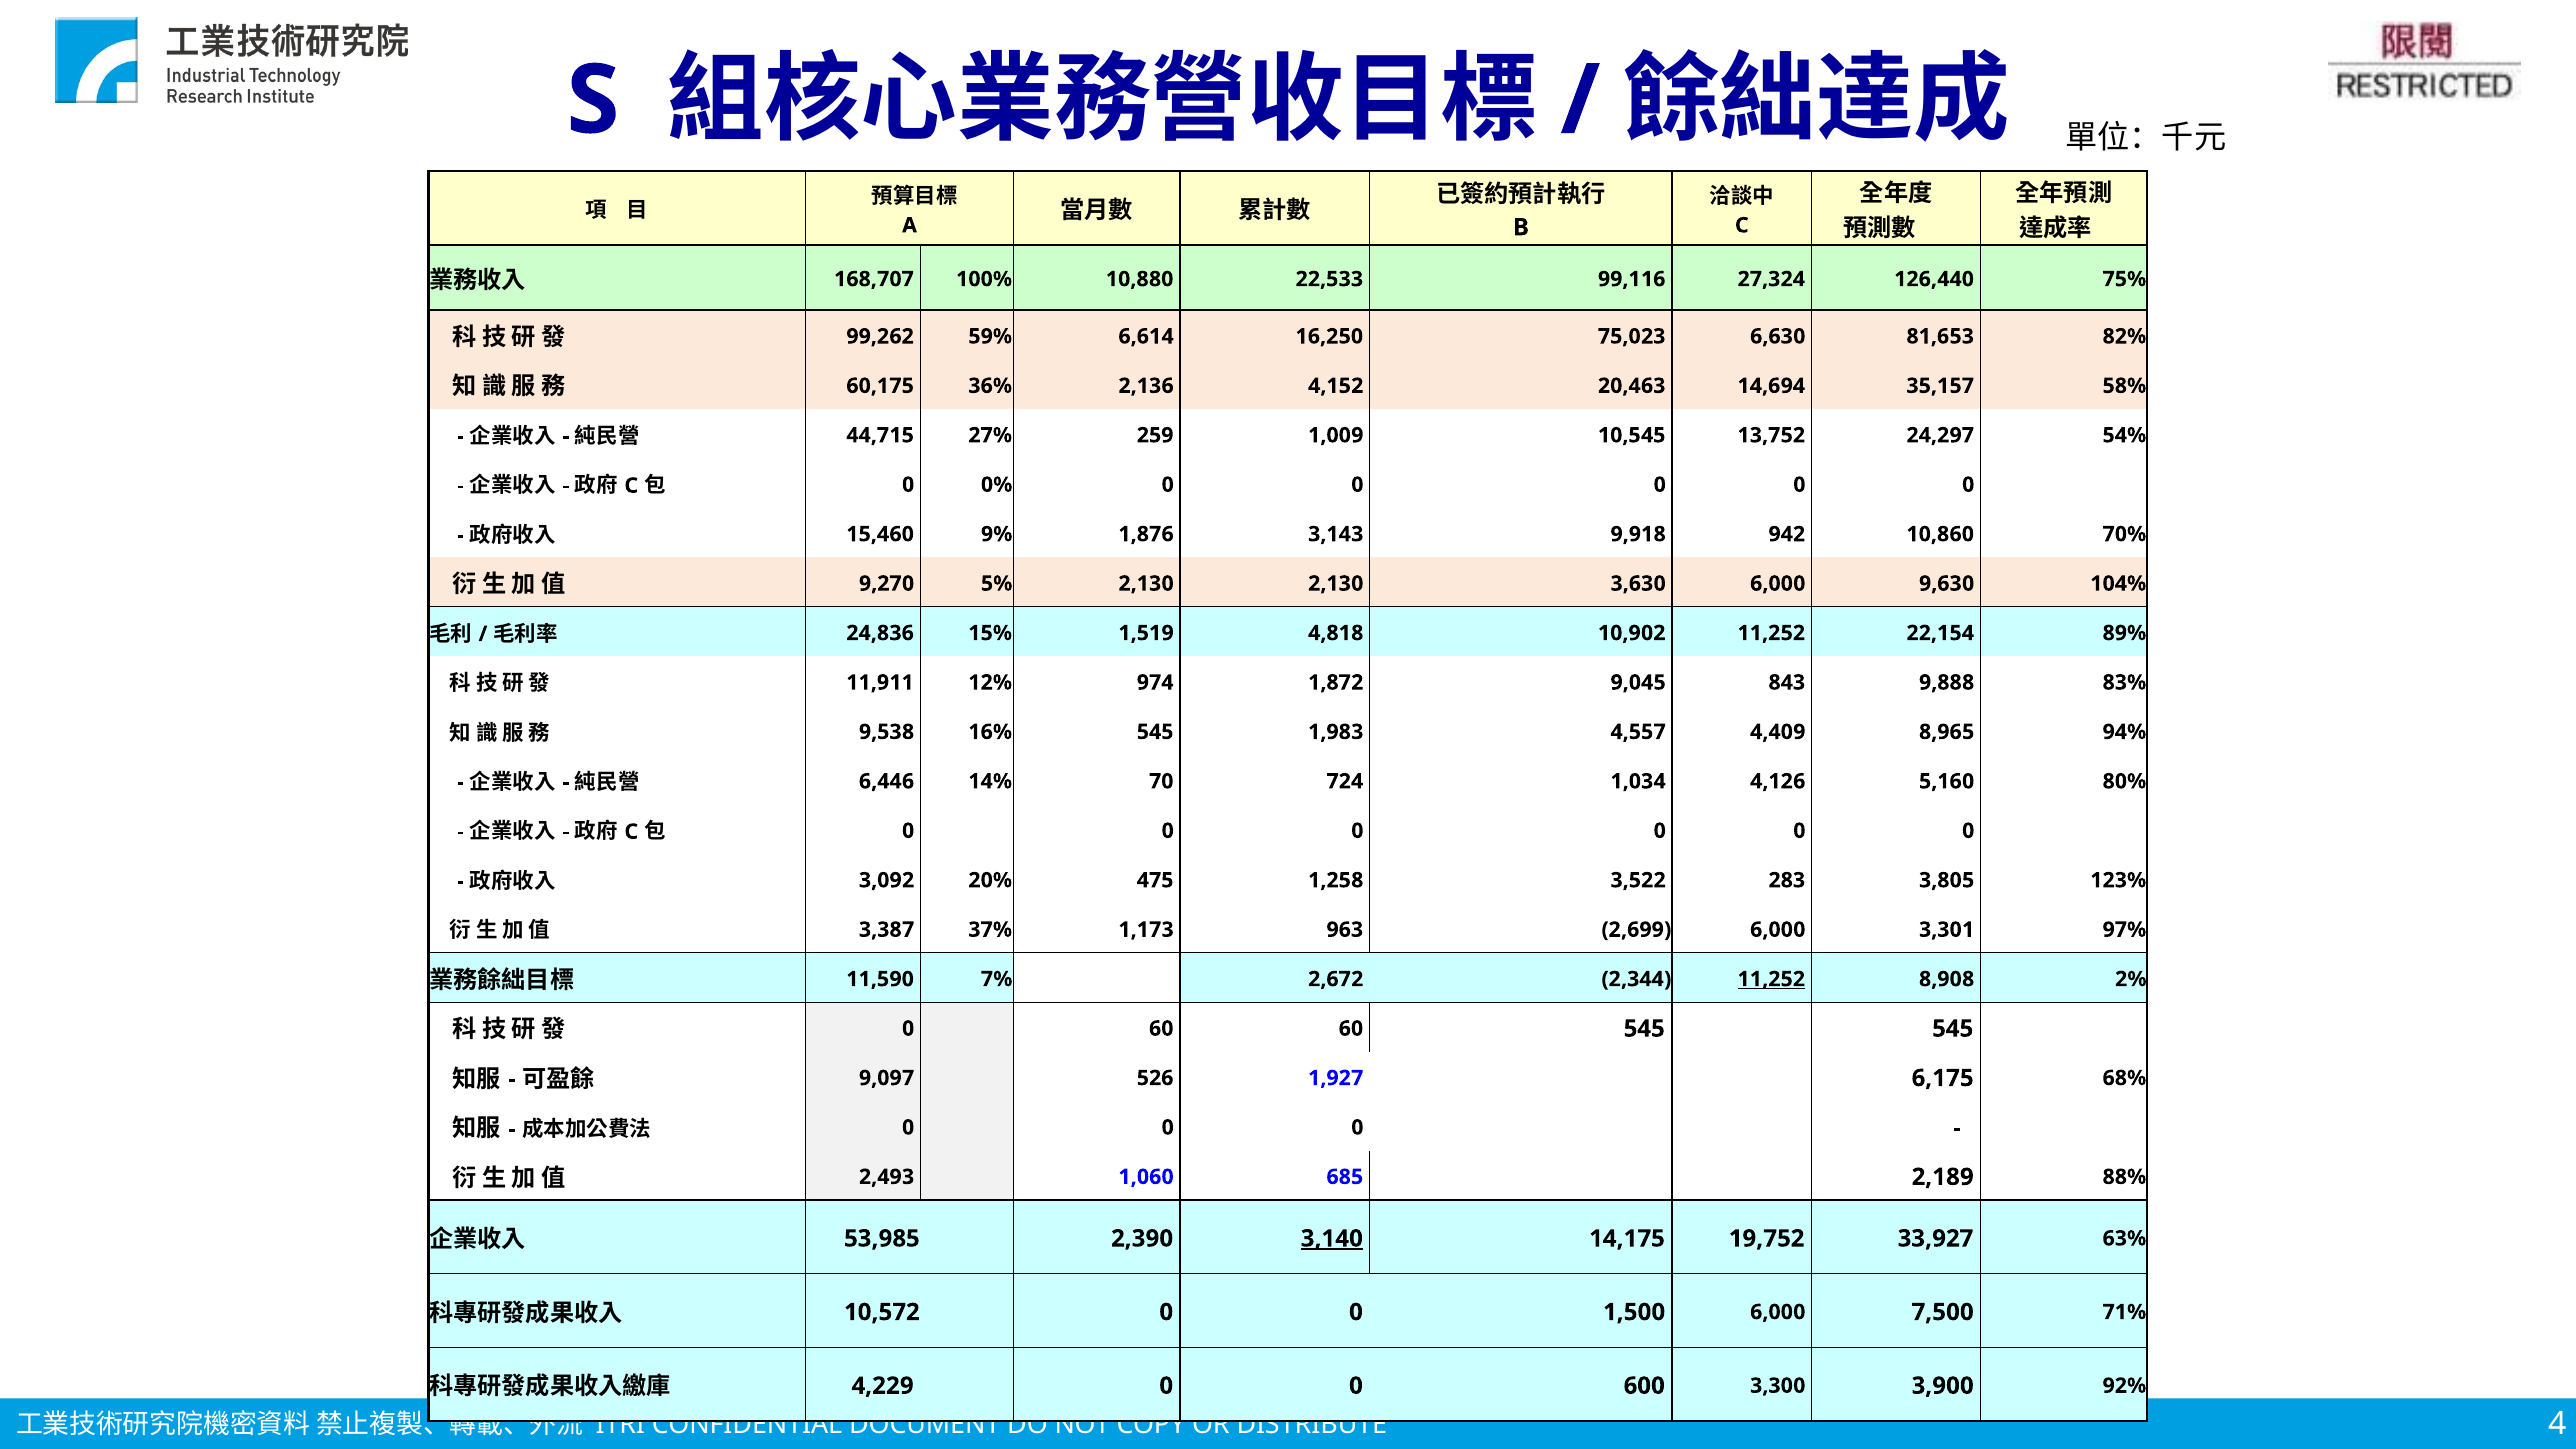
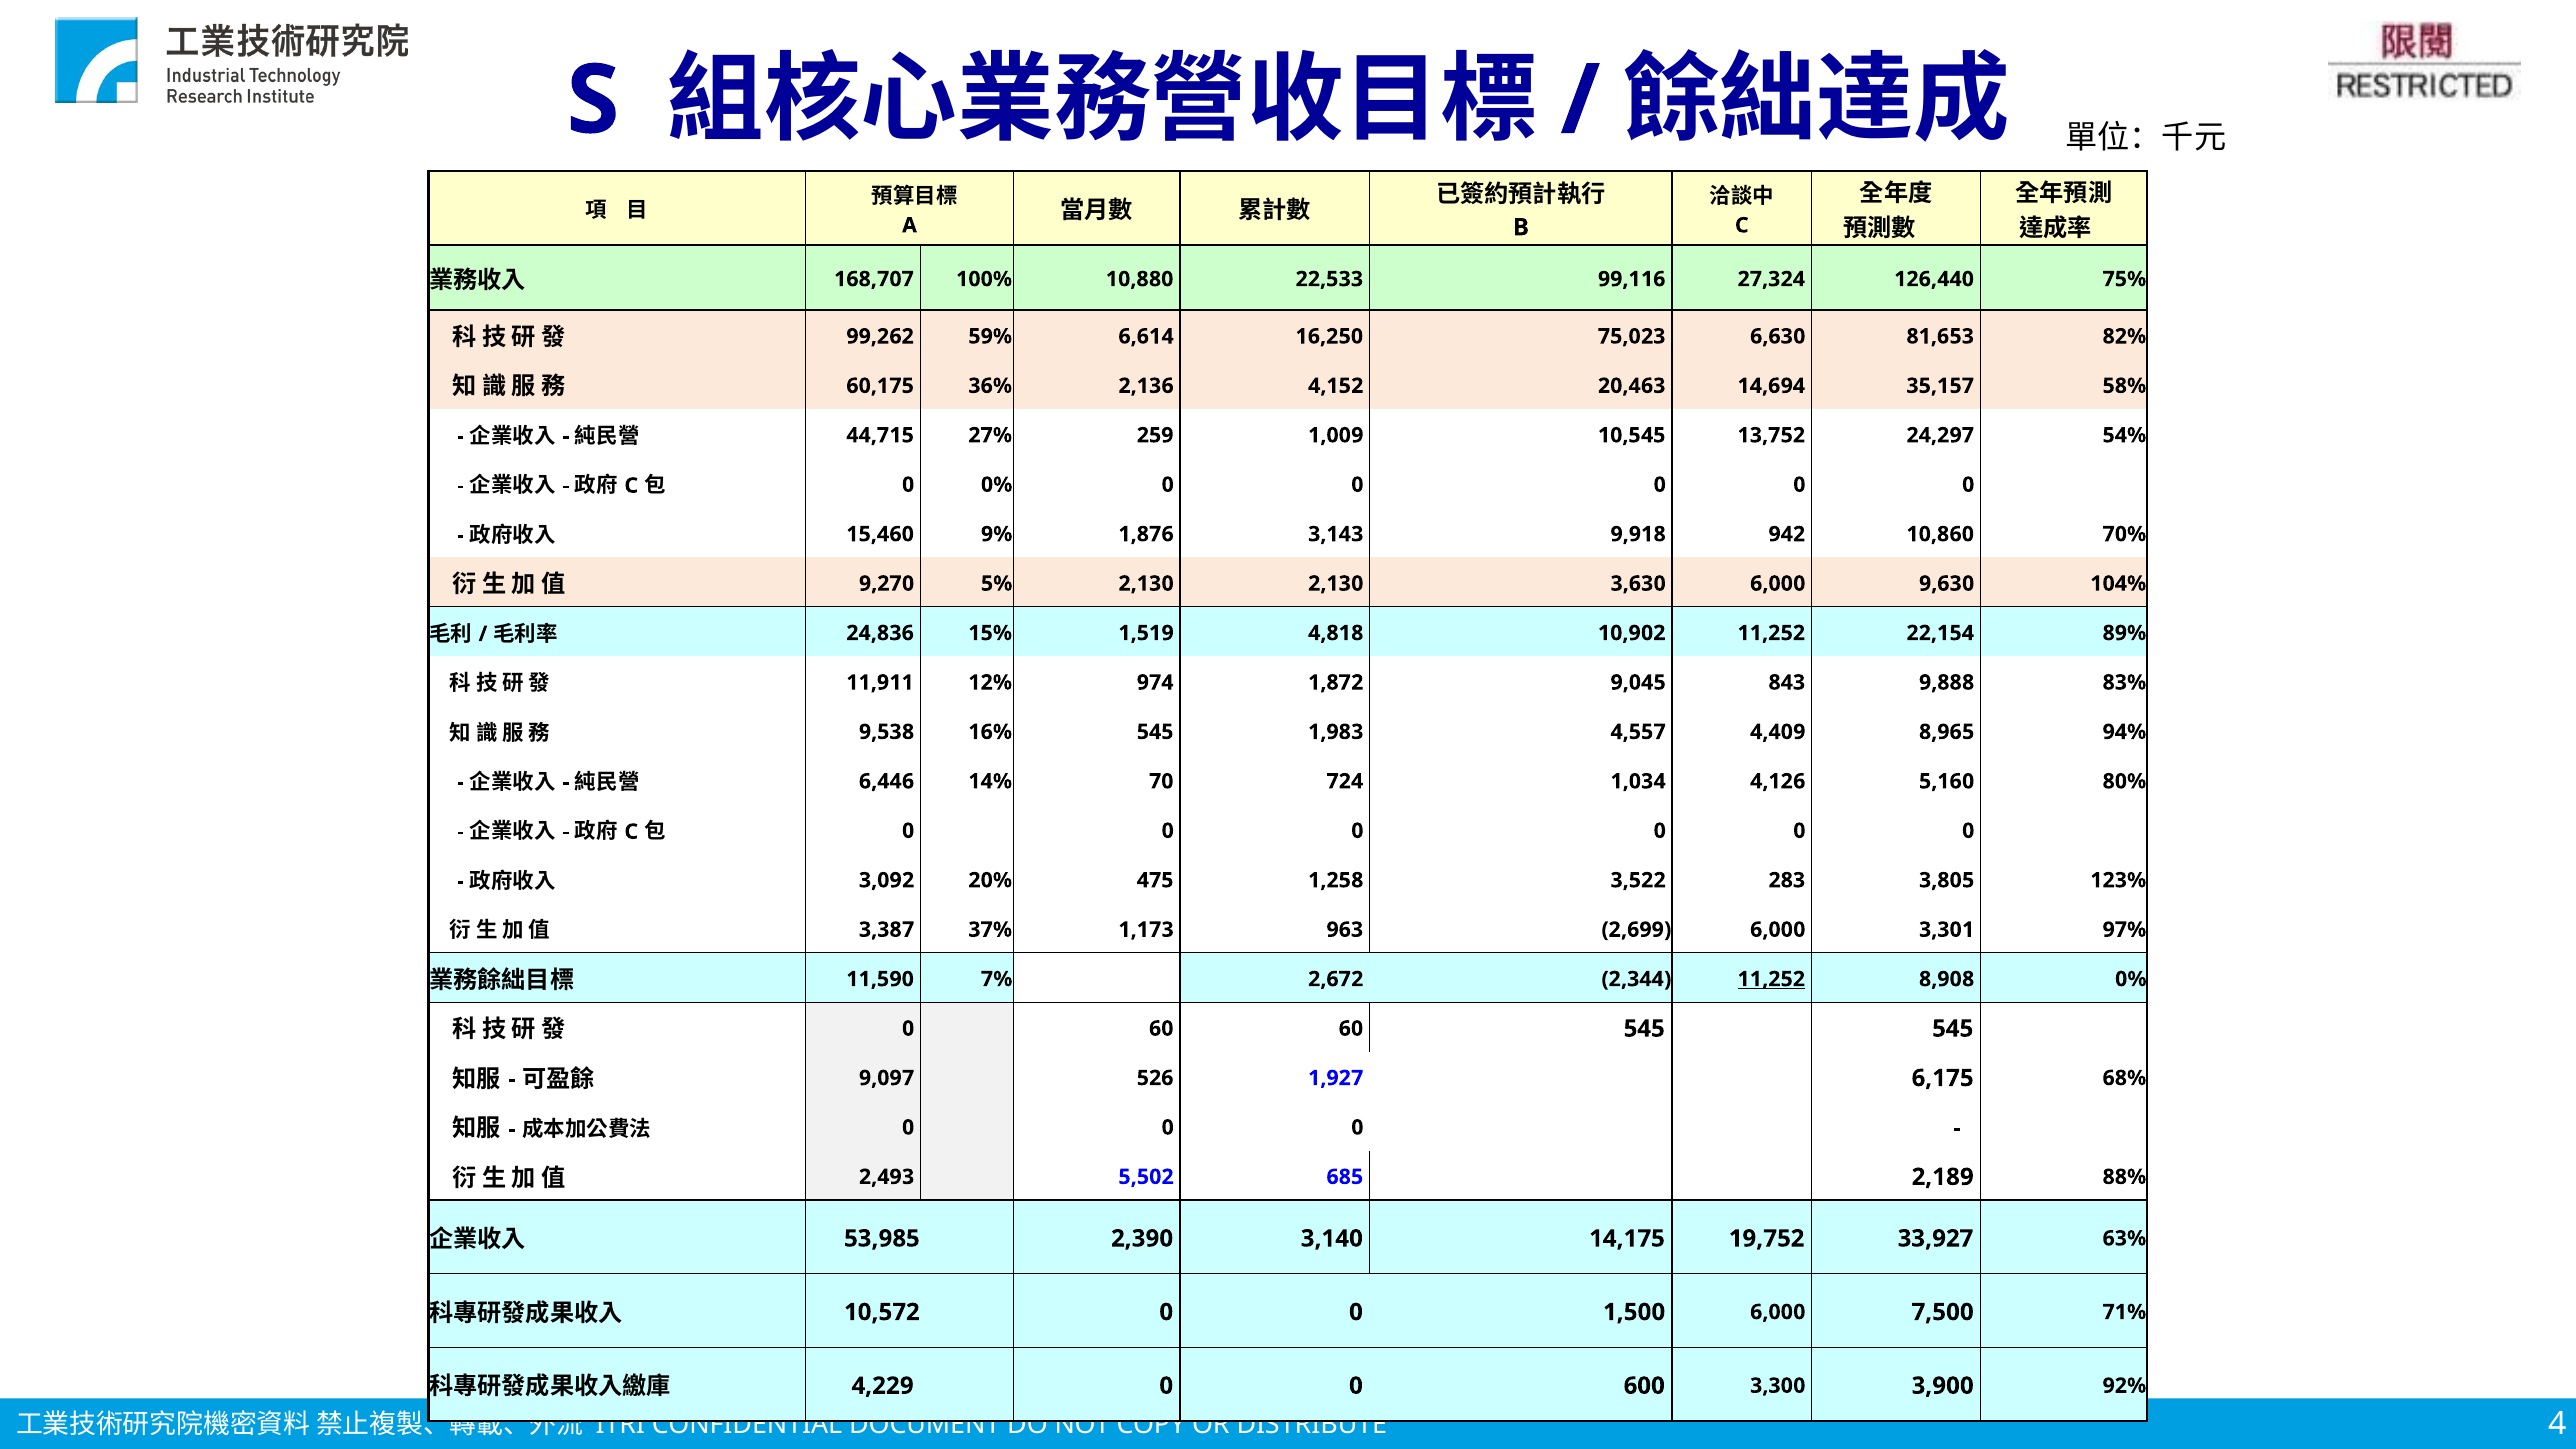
8,908 2%: 2% -> 0%
1,060: 1,060 -> 5,502
3,140 underline: present -> none
